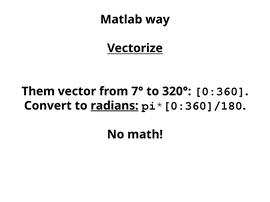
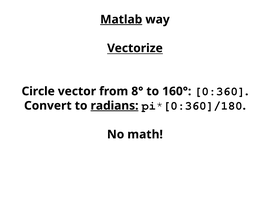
Matlab underline: none -> present
Them: Them -> Circle
7°: 7° -> 8°
320°: 320° -> 160°
